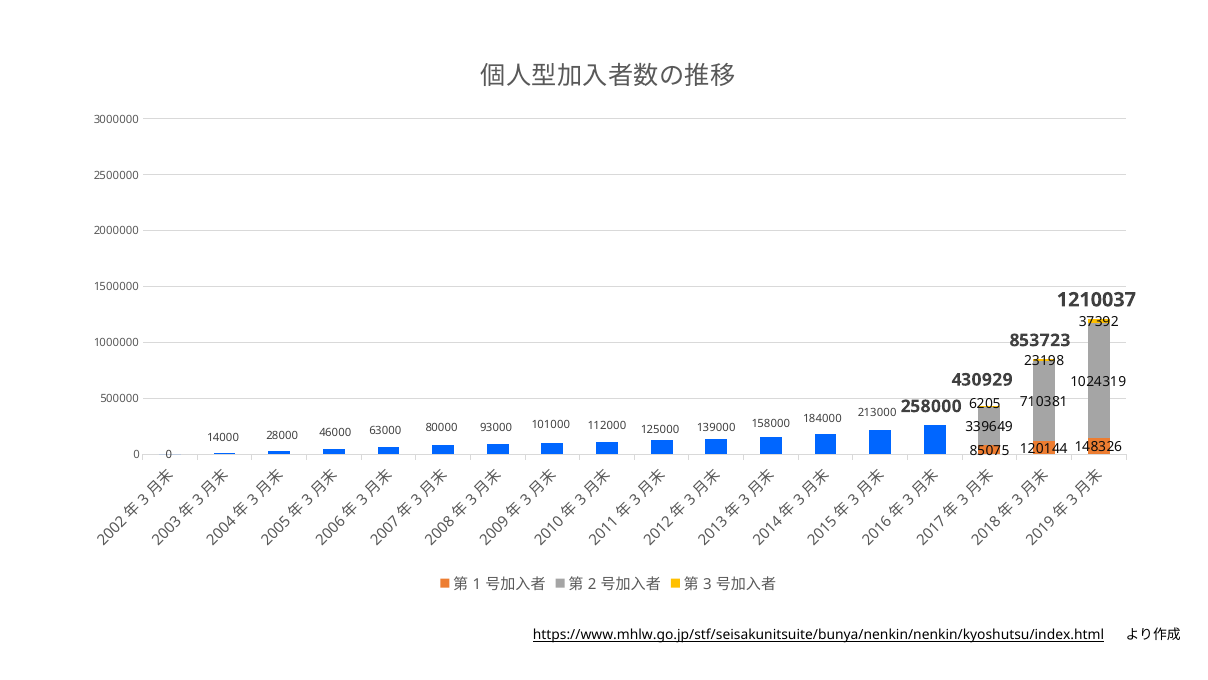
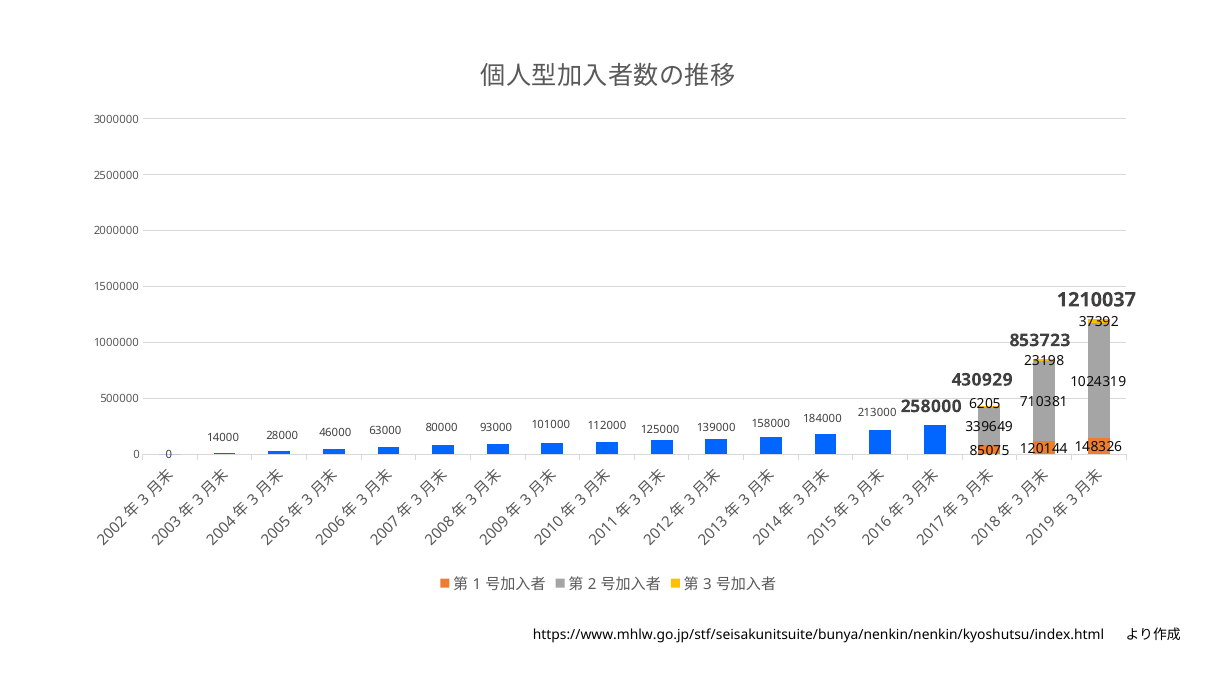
https://www.mhlw.go.jp/stf/seisakunitsuite/bunya/nenkin/nenkin/kyoshutsu/index.html underline: present -> none
